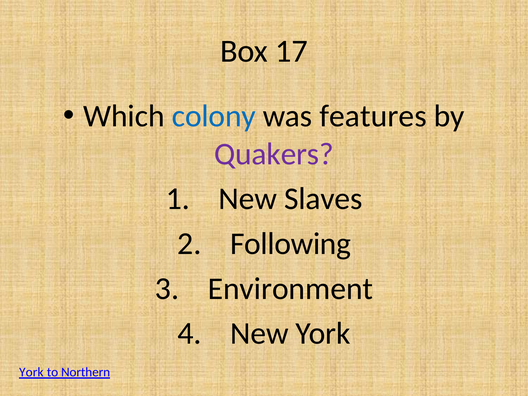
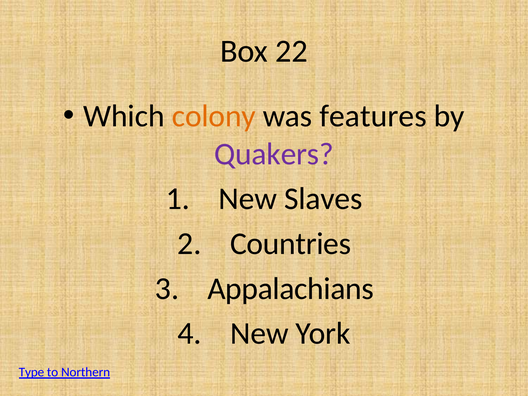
17: 17 -> 22
colony colour: blue -> orange
Following: Following -> Countries
Environment: Environment -> Appalachians
York at (31, 372): York -> Type
